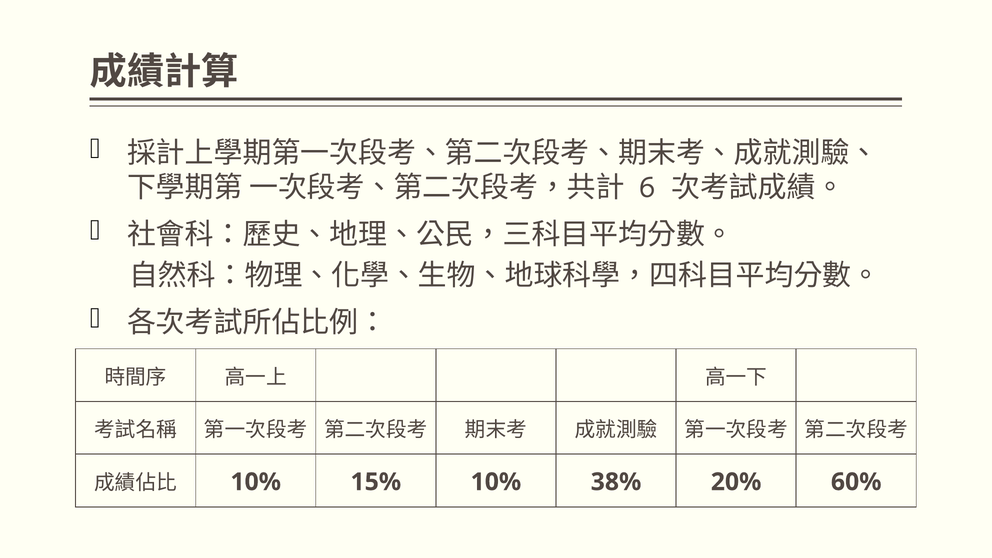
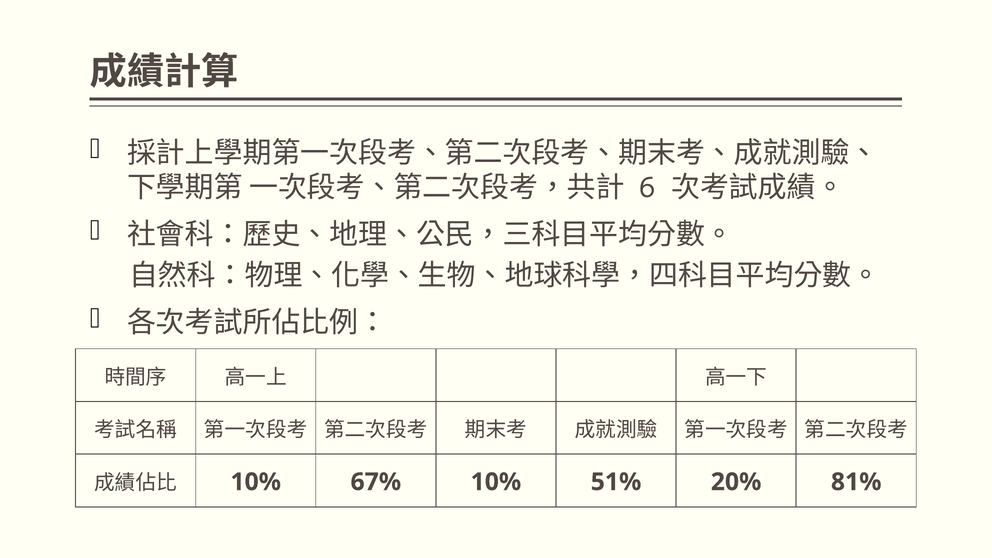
15%: 15% -> 67%
38%: 38% -> 51%
60%: 60% -> 81%
